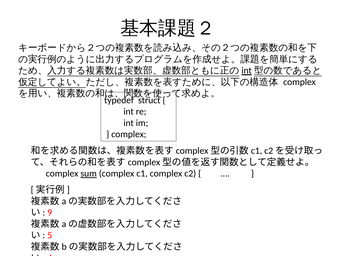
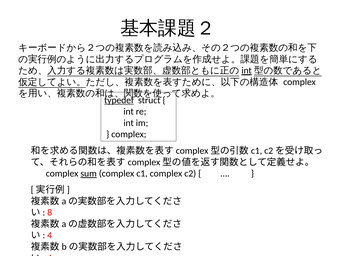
typedef underline: none -> present
9: 9 -> 8
5 at (50, 236): 5 -> 4
